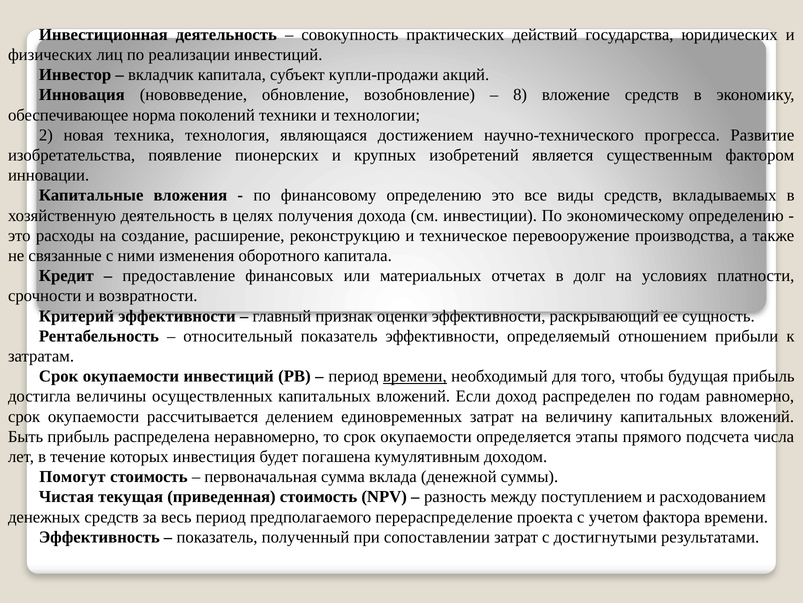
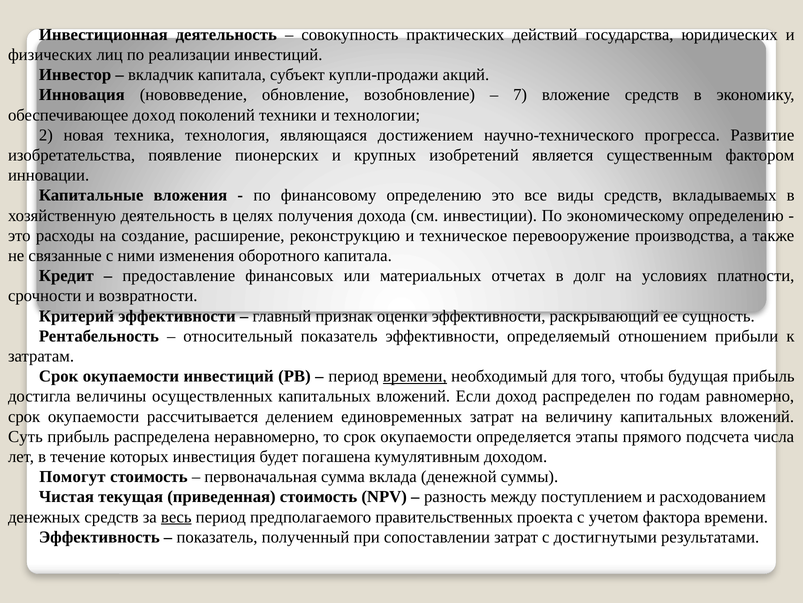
8: 8 -> 7
обеспечивающее норма: норма -> доход
Быть: Быть -> Суть
весь underline: none -> present
перераспределение: перераспределение -> правительственных
